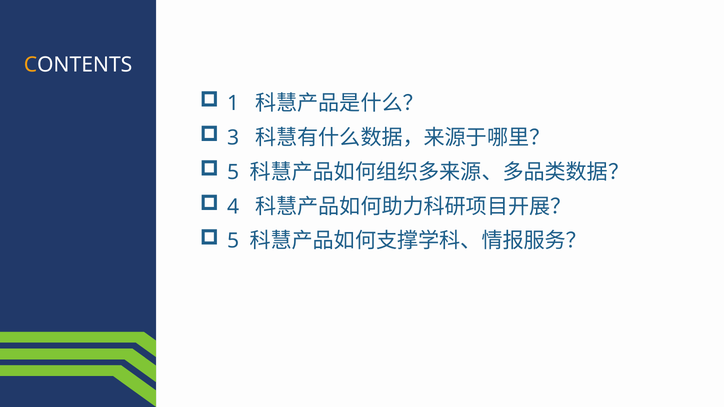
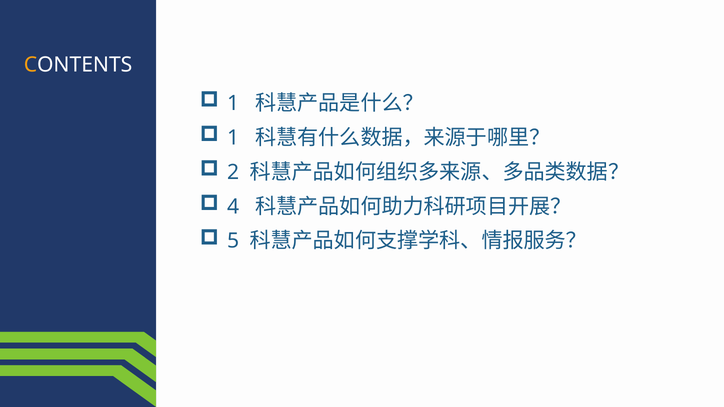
3 at (233, 138): 3 -> 1
5 at (233, 172): 5 -> 2
